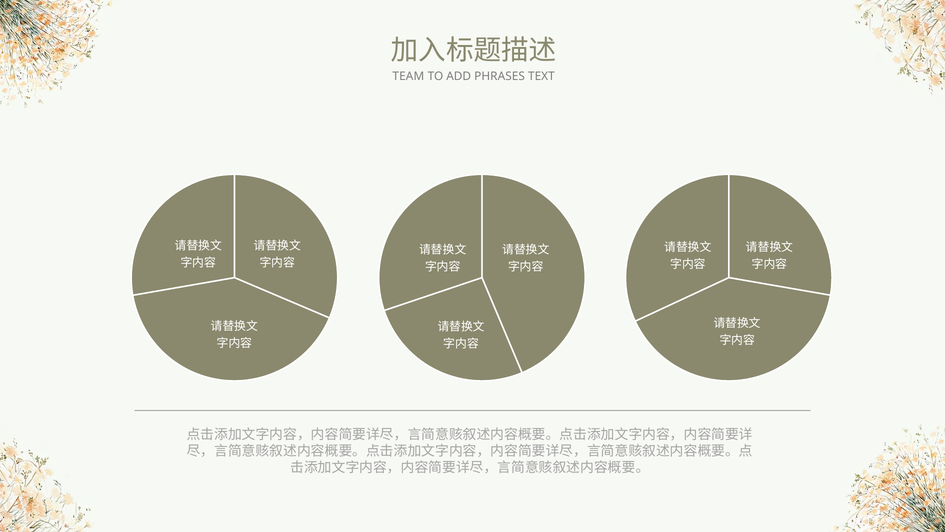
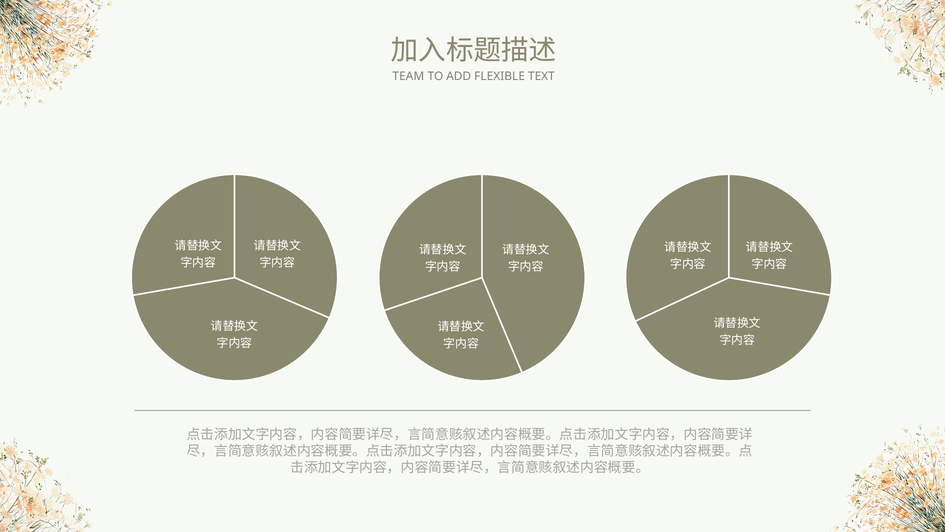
PHRASES: PHRASES -> FLEXIBLE
